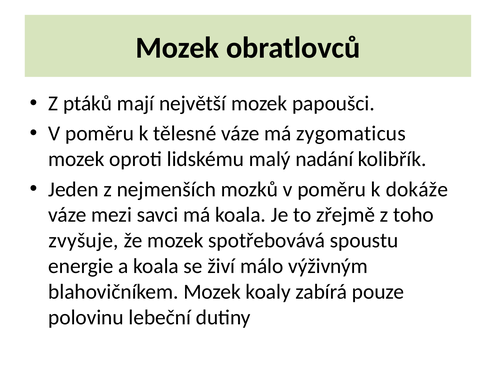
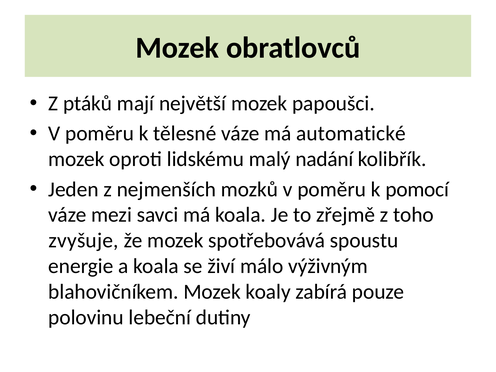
zygomaticus: zygomaticus -> automatické
dokáže: dokáže -> pomocí
